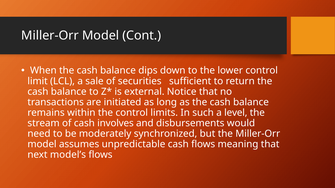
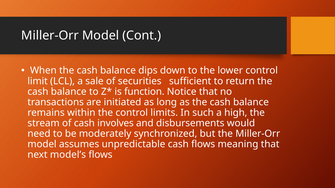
external: external -> function
level: level -> high
